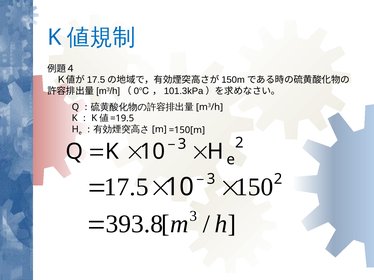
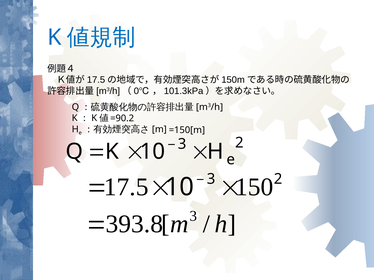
=19.5: =19.5 -> =90.2
